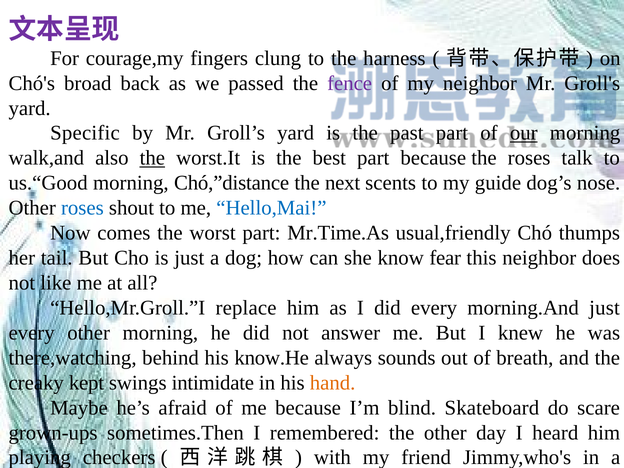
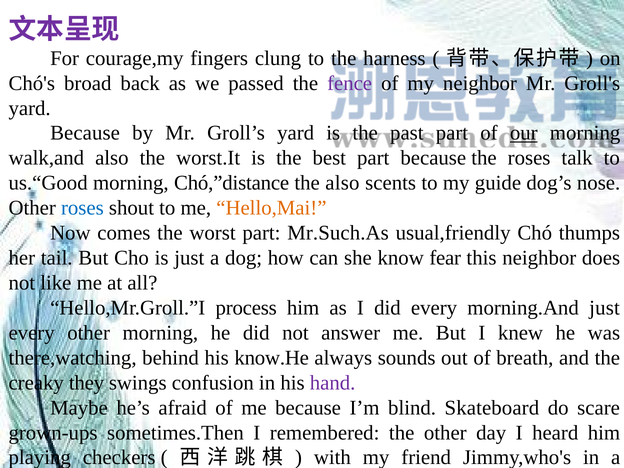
Specific at (85, 133): Specific -> Because
the at (152, 158) underline: present -> none
the next: next -> also
Hello,Mai colour: blue -> orange
Mr.Time.As: Mr.Time.As -> Mr.Such.As
replace: replace -> process
kept: kept -> they
intimidate: intimidate -> confusion
hand colour: orange -> purple
